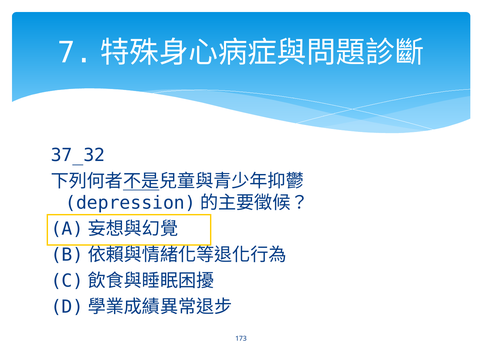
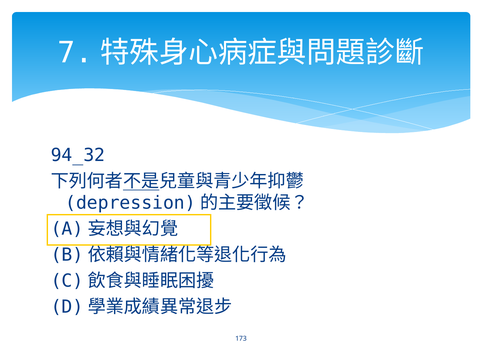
37_32: 37_32 -> 94_32
